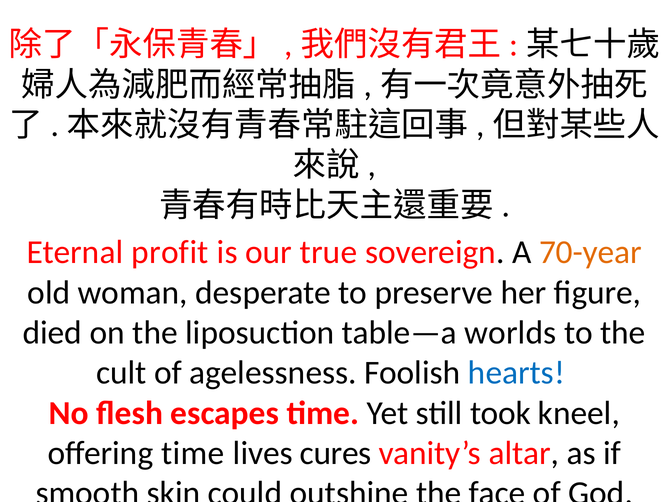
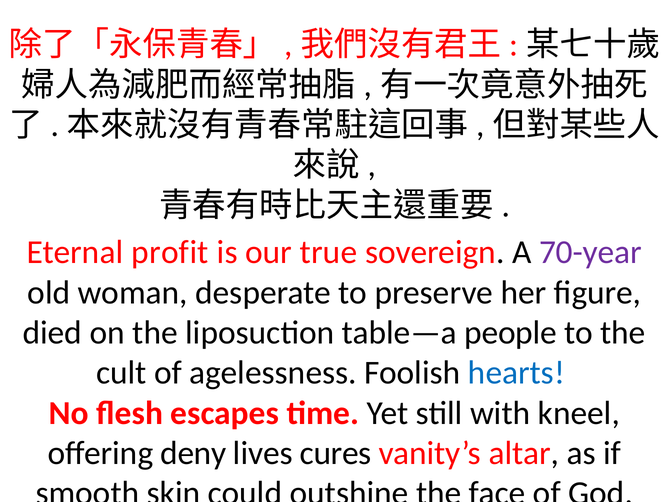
70-year colour: orange -> purple
worlds: worlds -> people
took: took -> with
offering time: time -> deny
